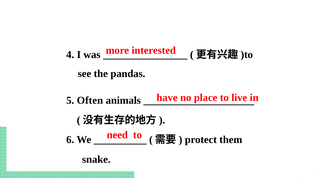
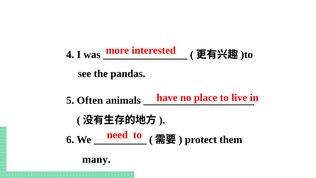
snake: snake -> many
